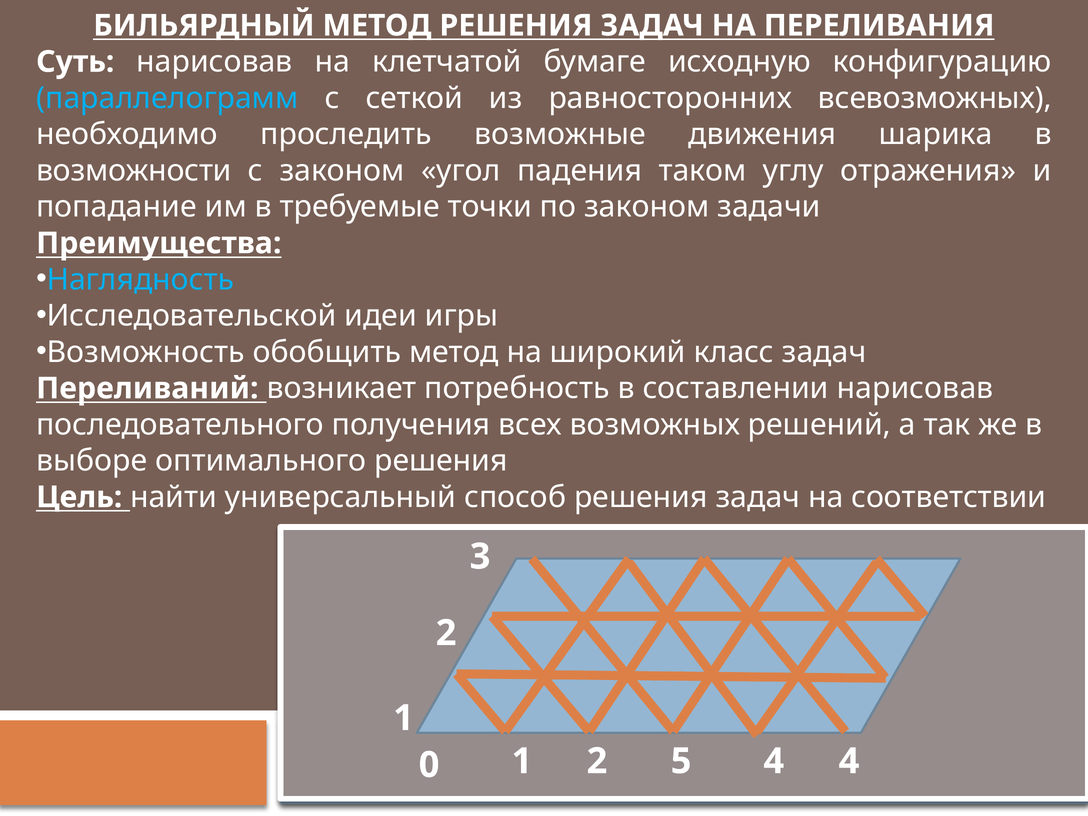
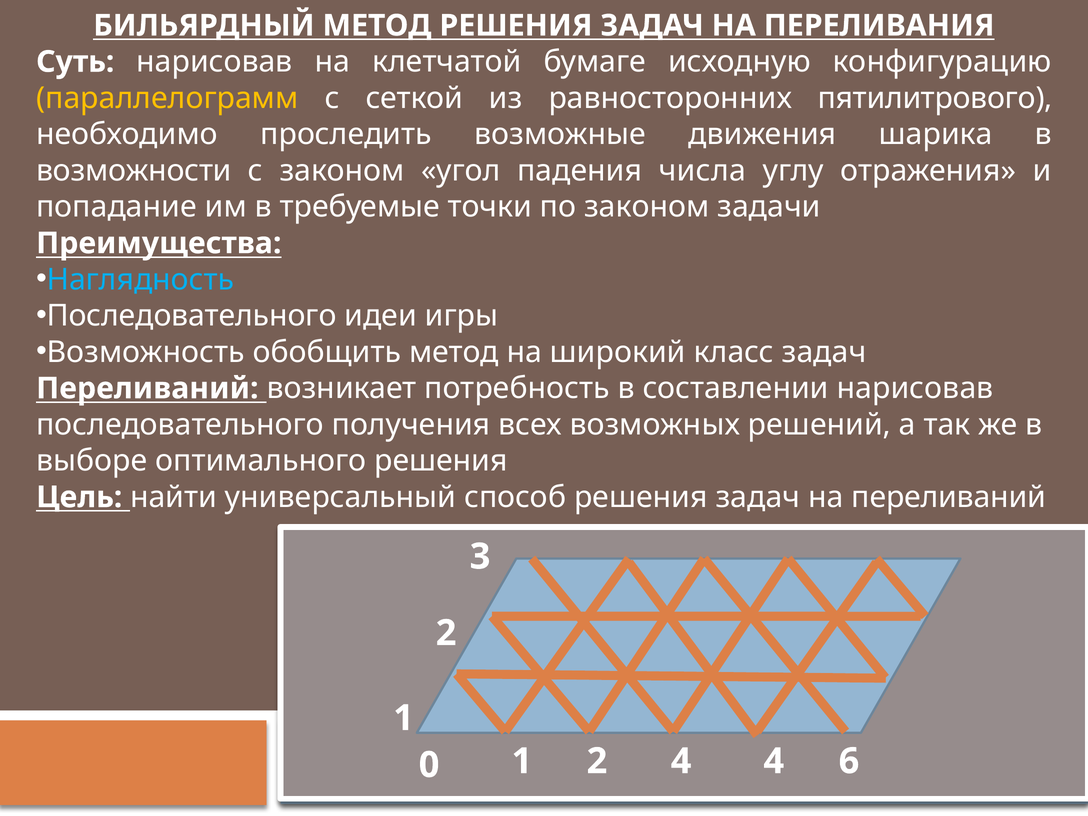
параллелограмм colour: light blue -> yellow
всевозможных: всевозможных -> пятилитрового
таком: таком -> числа
Исследовательской at (192, 316): Исследовательской -> Последовательного
на соответствии: соответствии -> переливаний
2 5: 5 -> 4
0 4: 4 -> 6
